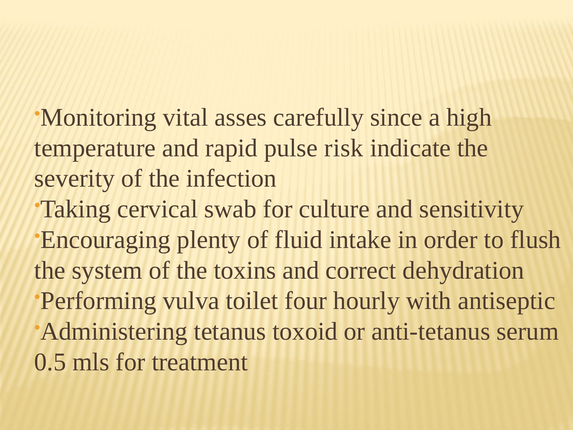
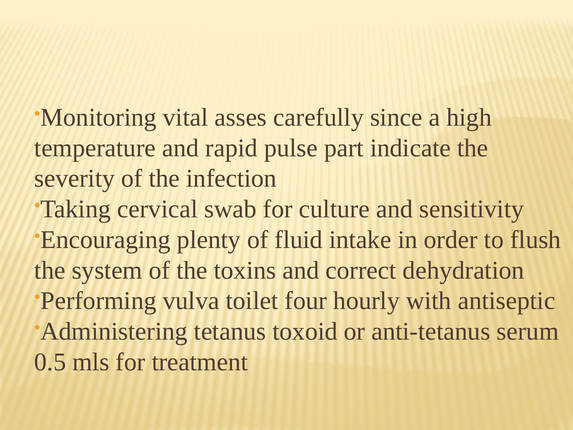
risk: risk -> part
